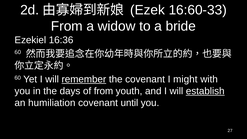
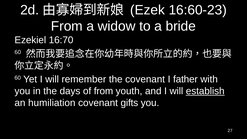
16:60-33: 16:60-33 -> 16:60-23
16:36: 16:36 -> 16:70
remember underline: present -> none
might: might -> father
until: until -> gifts
